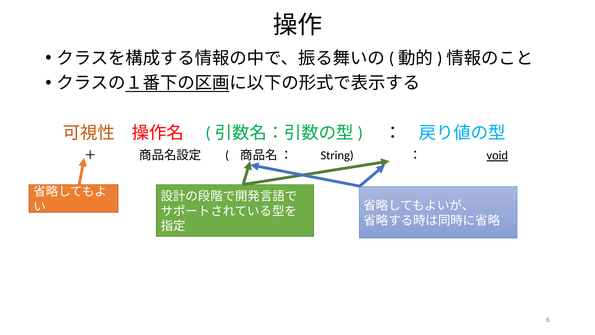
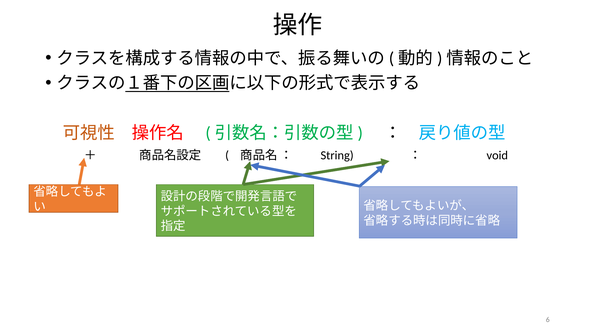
void underline: present -> none
